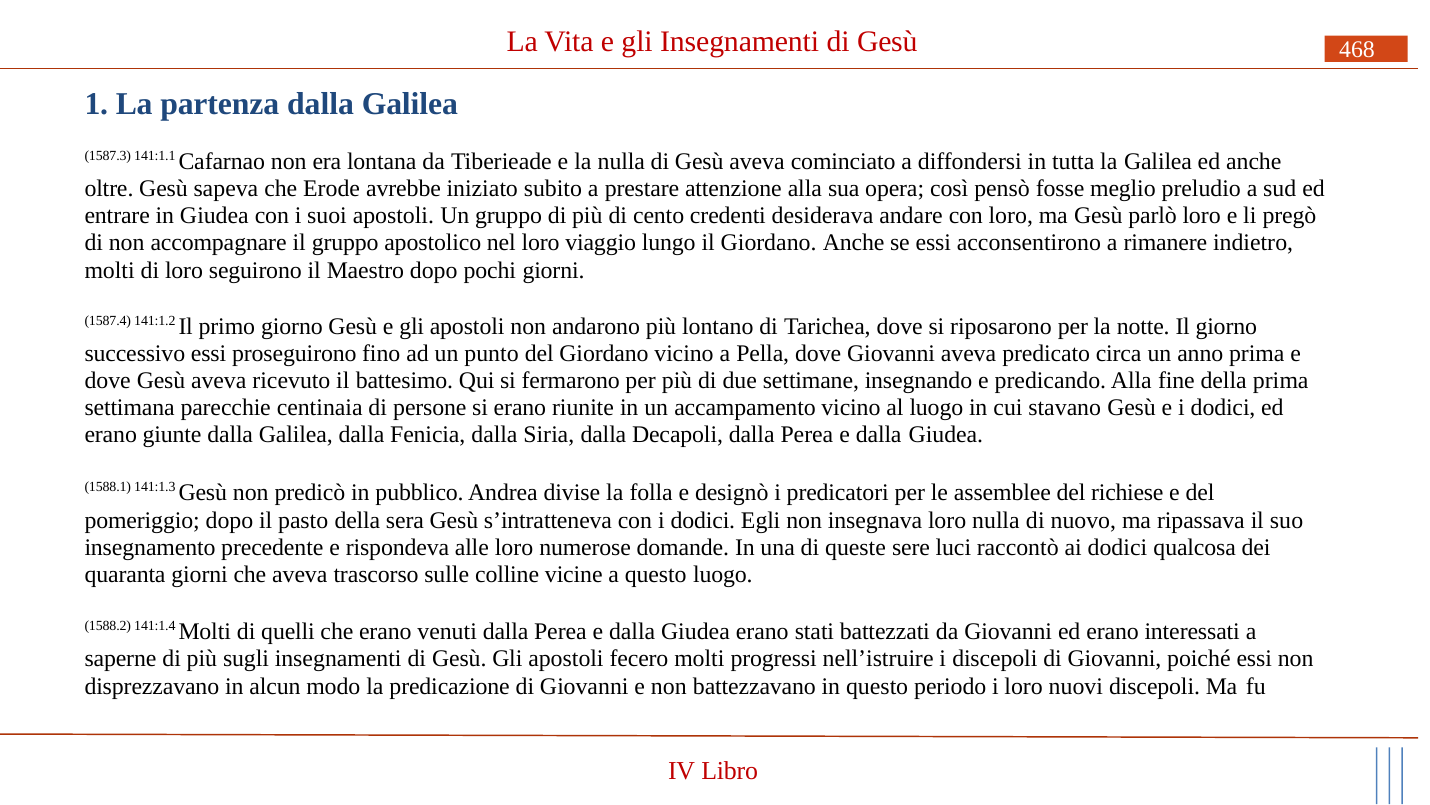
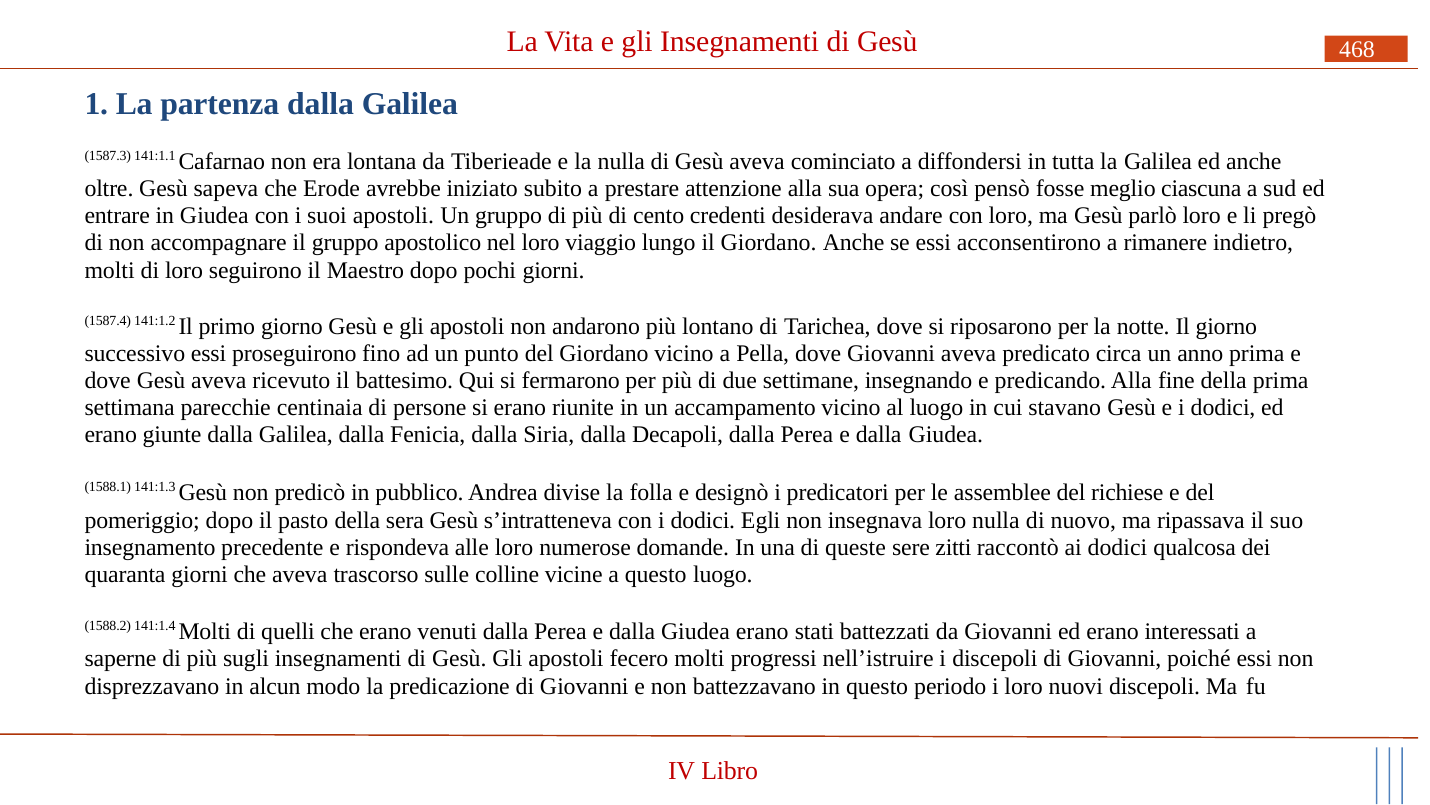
preludio: preludio -> ciascuna
luci: luci -> zitti
